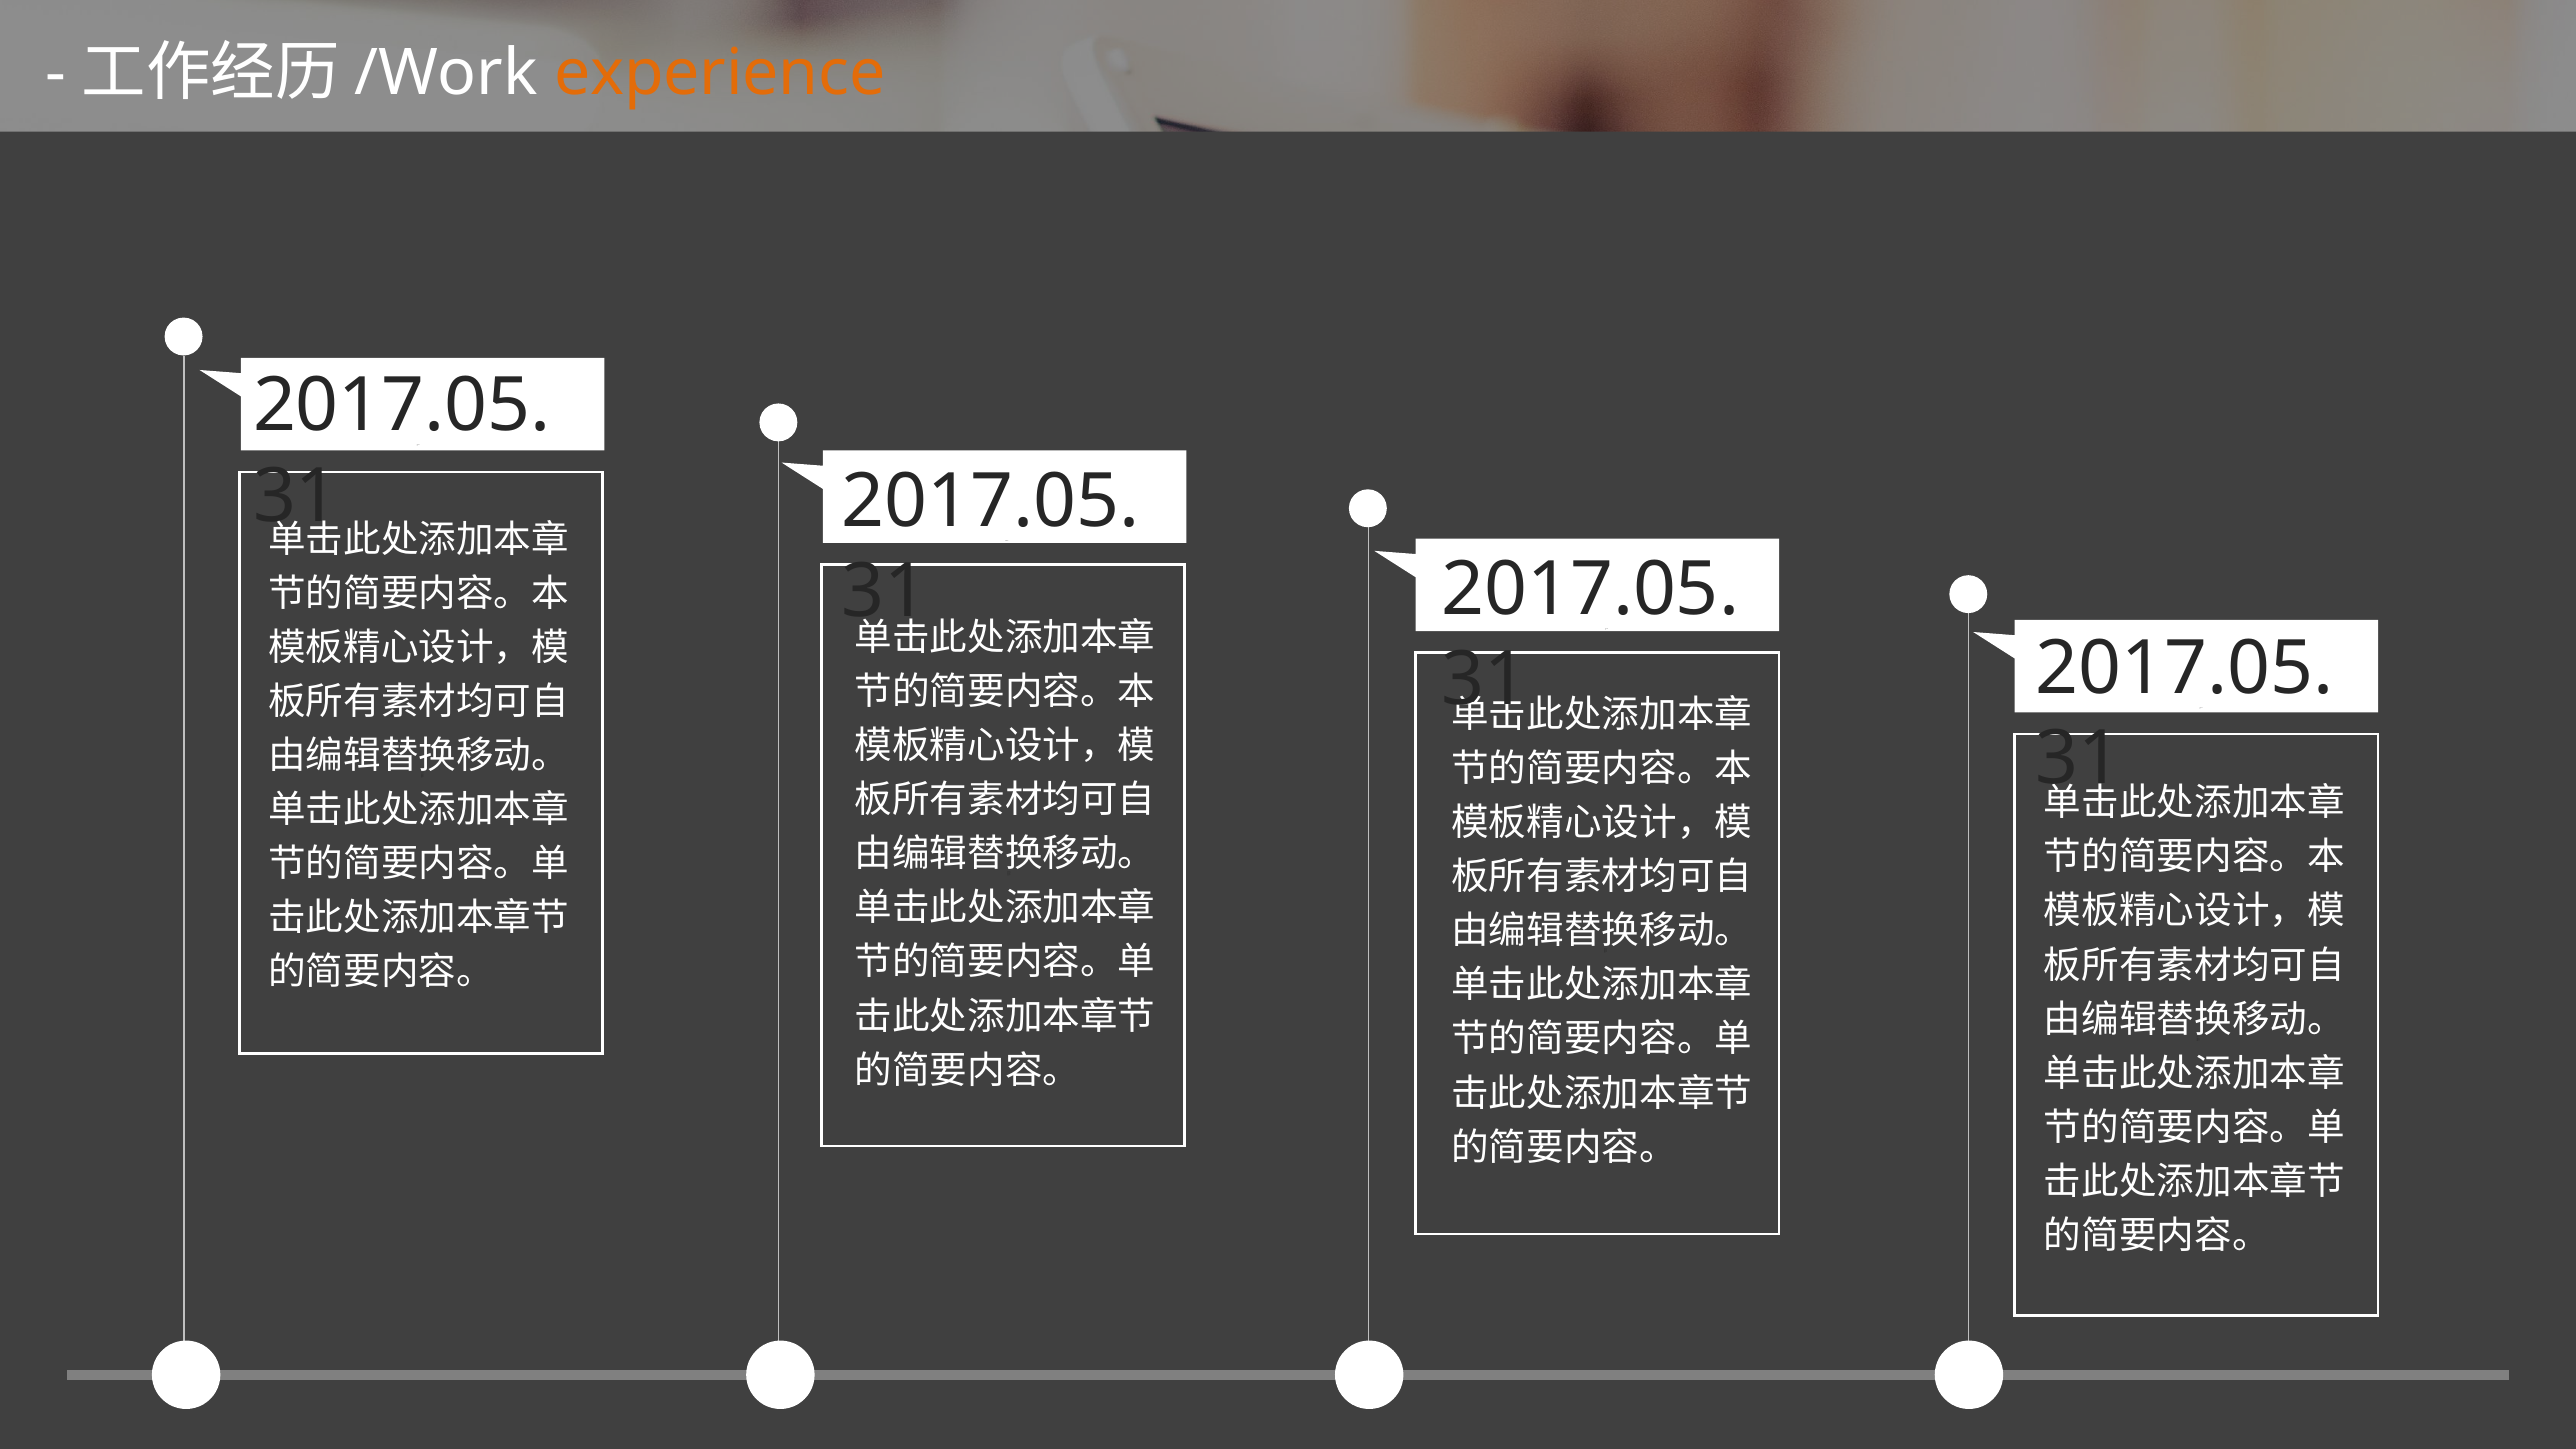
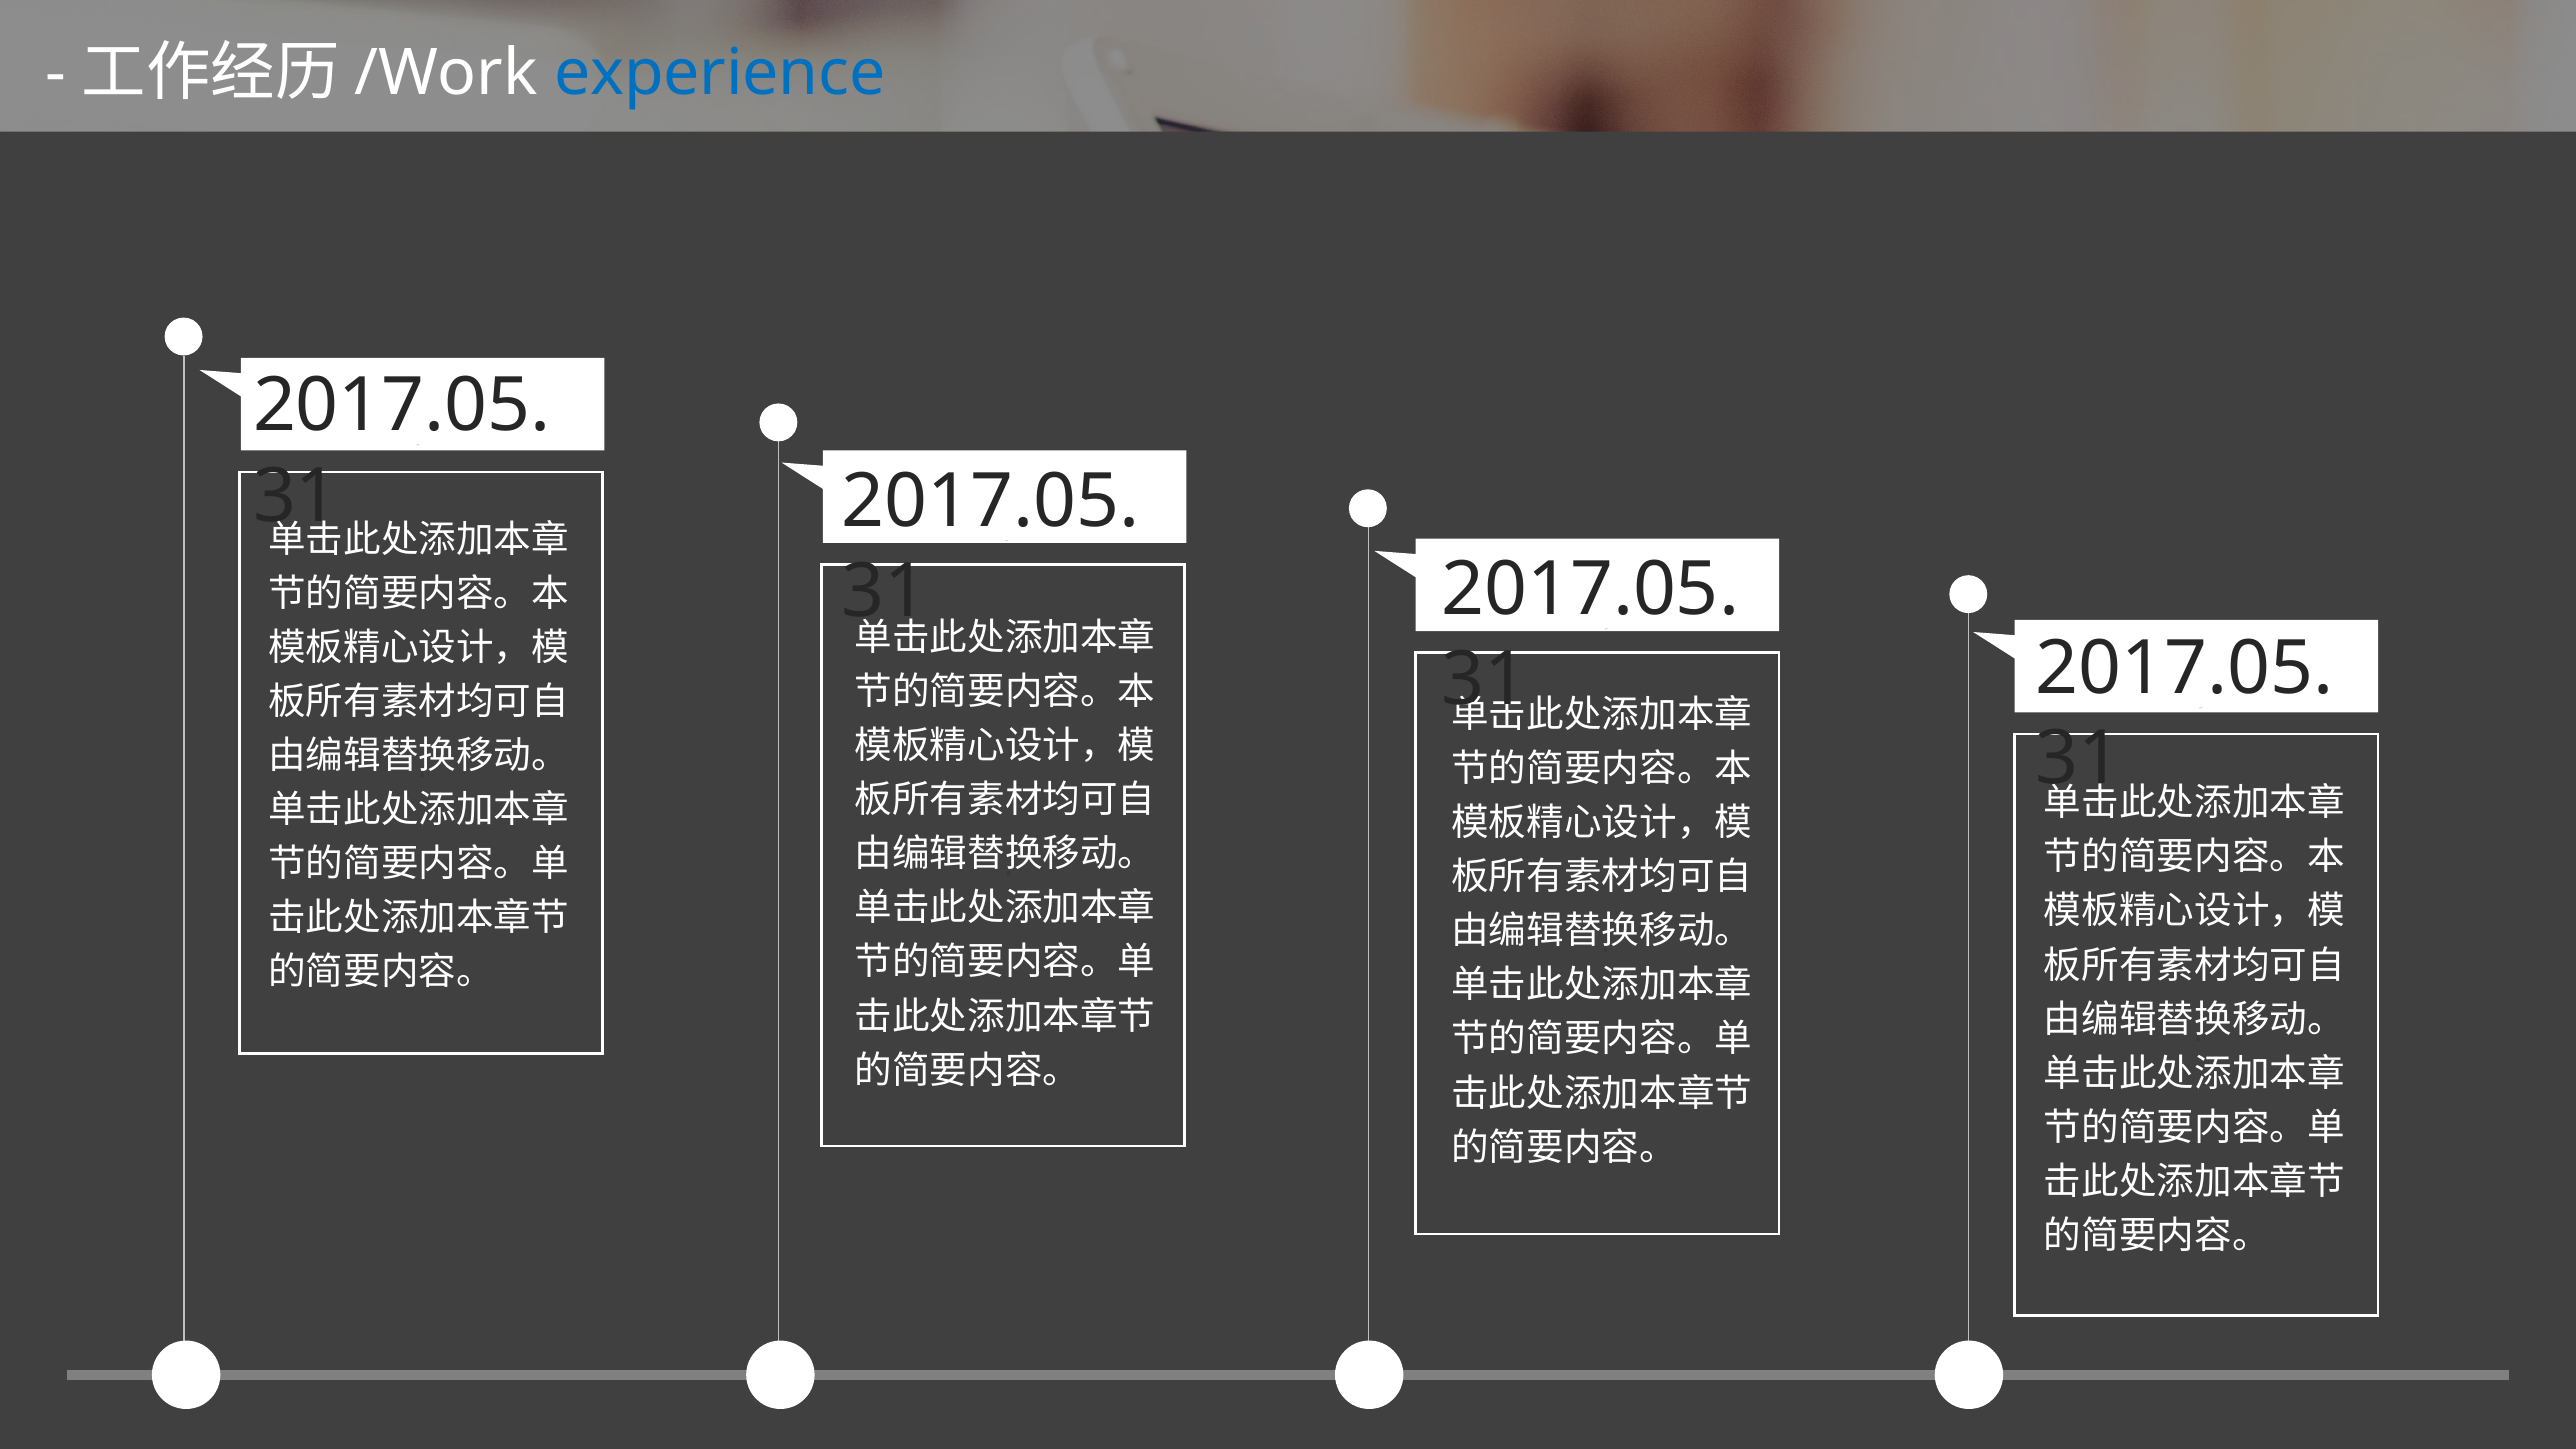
experience colour: orange -> blue
